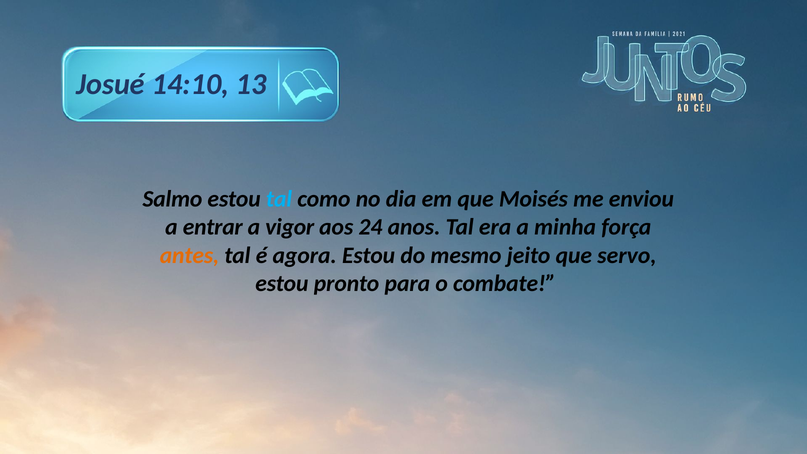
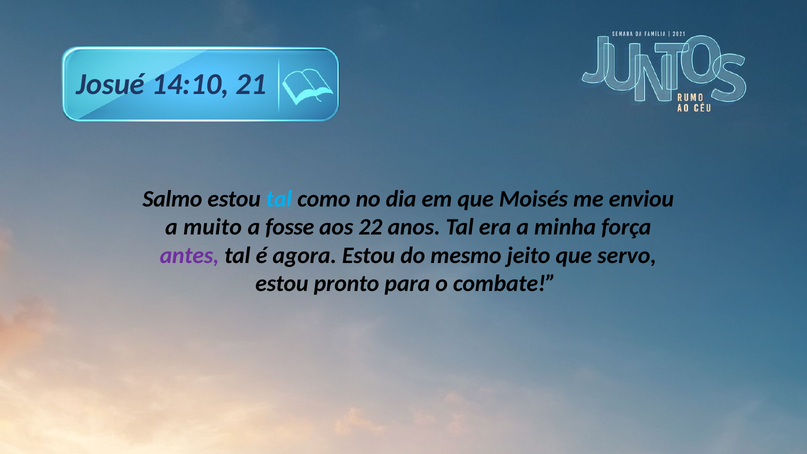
13: 13 -> 21
entrar: entrar -> muito
vigor: vigor -> fosse
24: 24 -> 22
antes colour: orange -> purple
